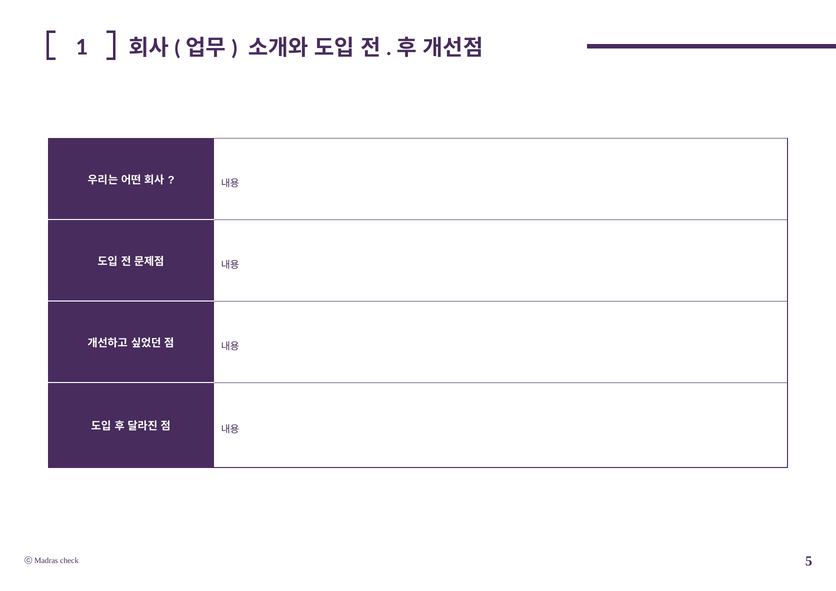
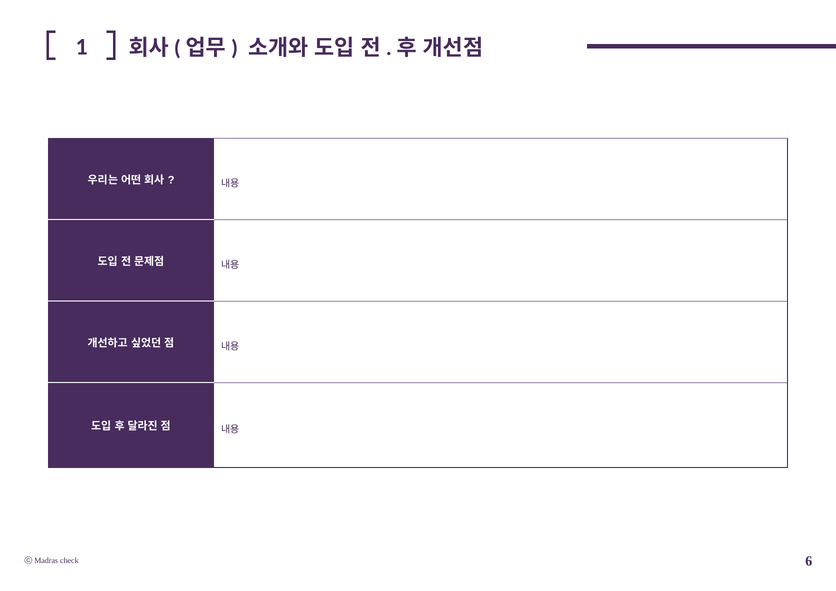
5: 5 -> 6
